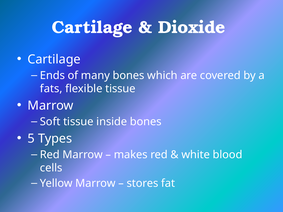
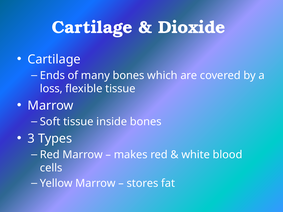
fats: fats -> loss
5: 5 -> 3
